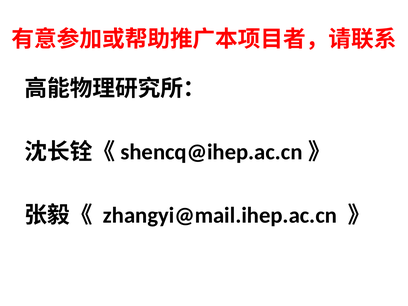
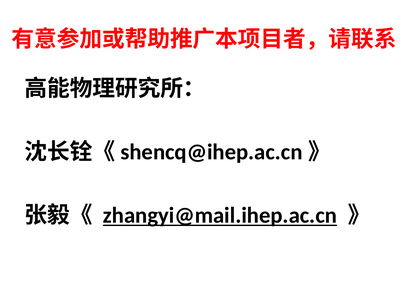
zhangyi@mail.ihep.ac.cn underline: none -> present
